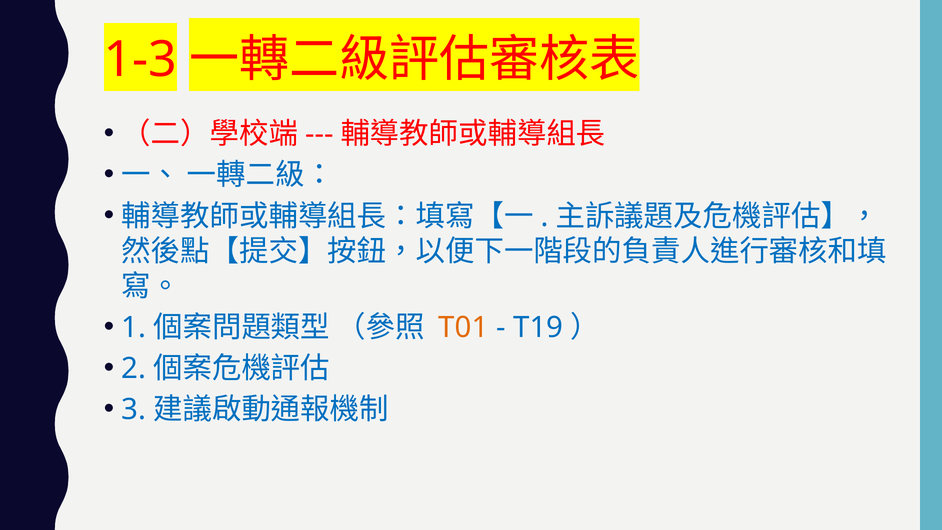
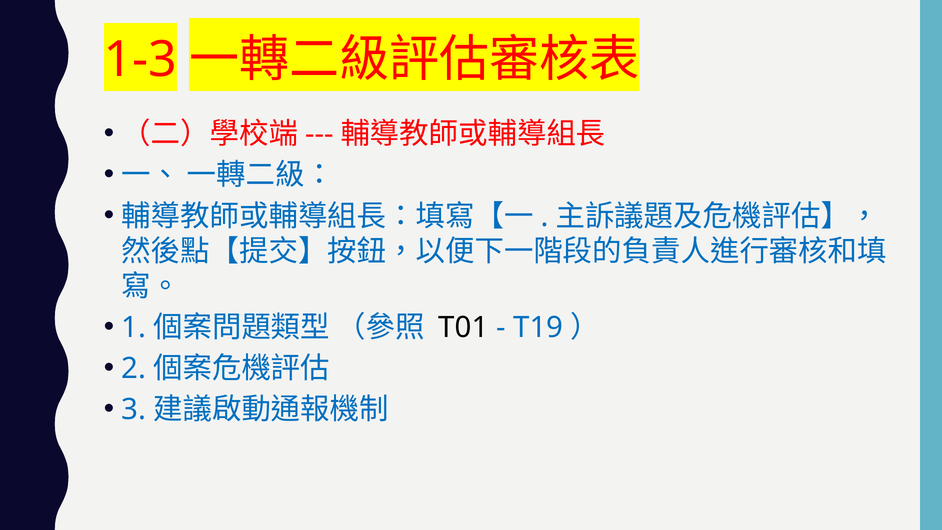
T01 colour: orange -> black
